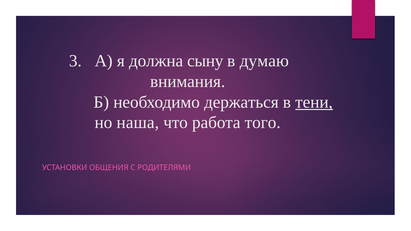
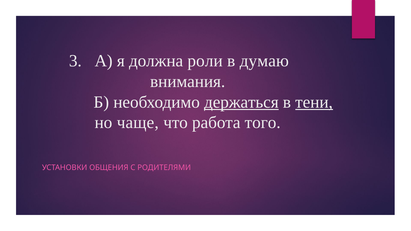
сыну: сыну -> роли
держаться underline: none -> present
наша: наша -> чаще
